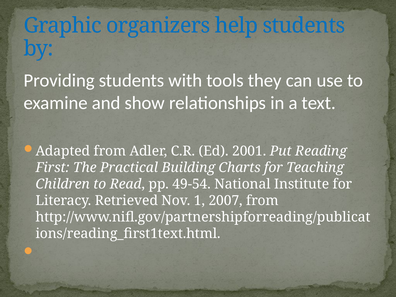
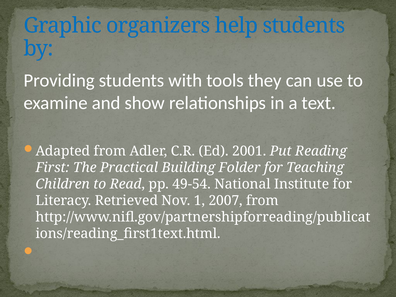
Charts: Charts -> Folder
